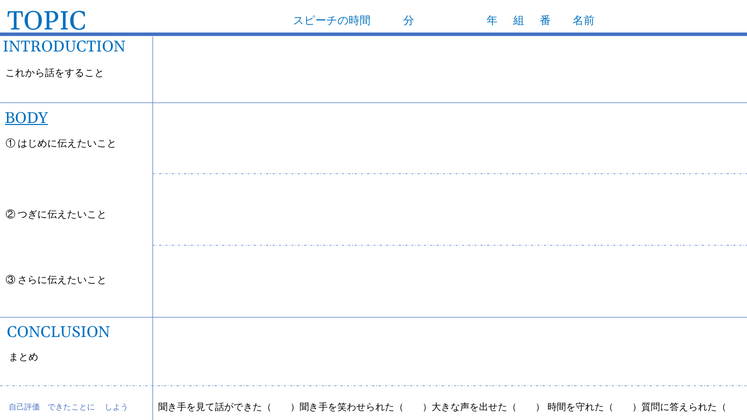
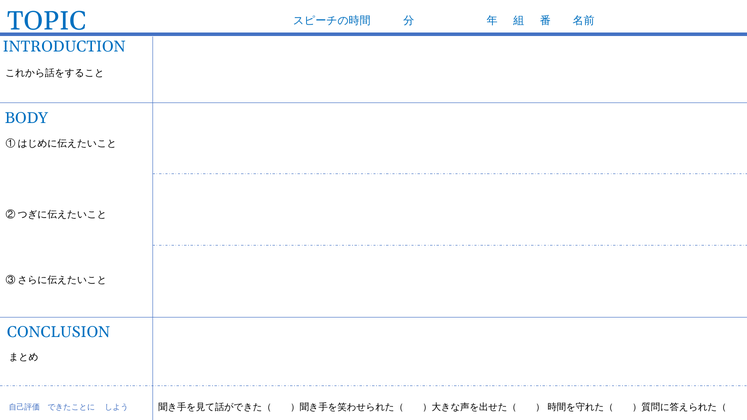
BODY underline: present -> none
